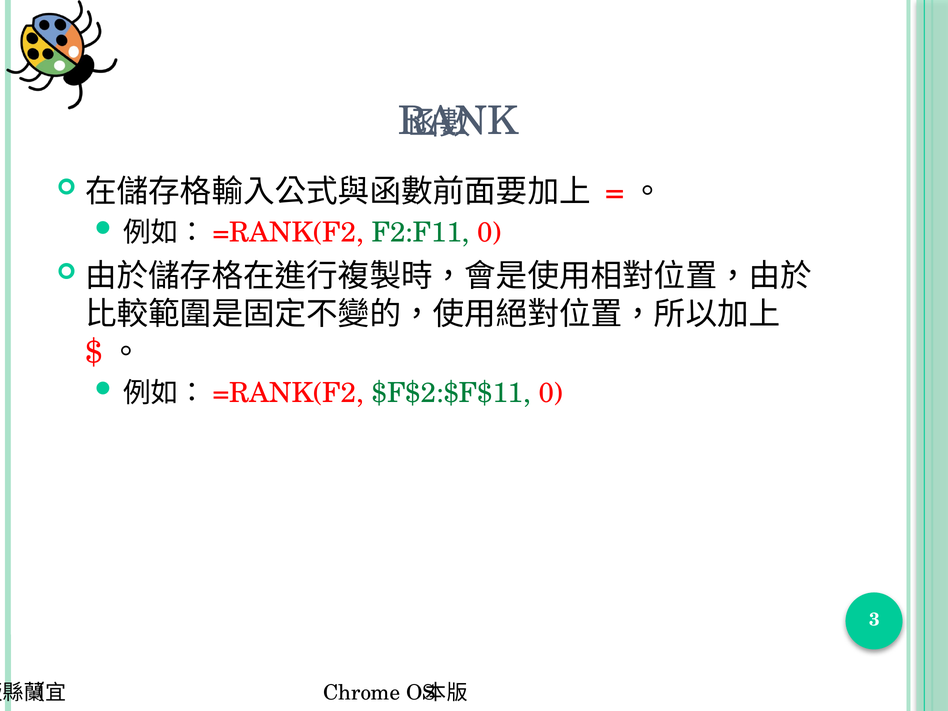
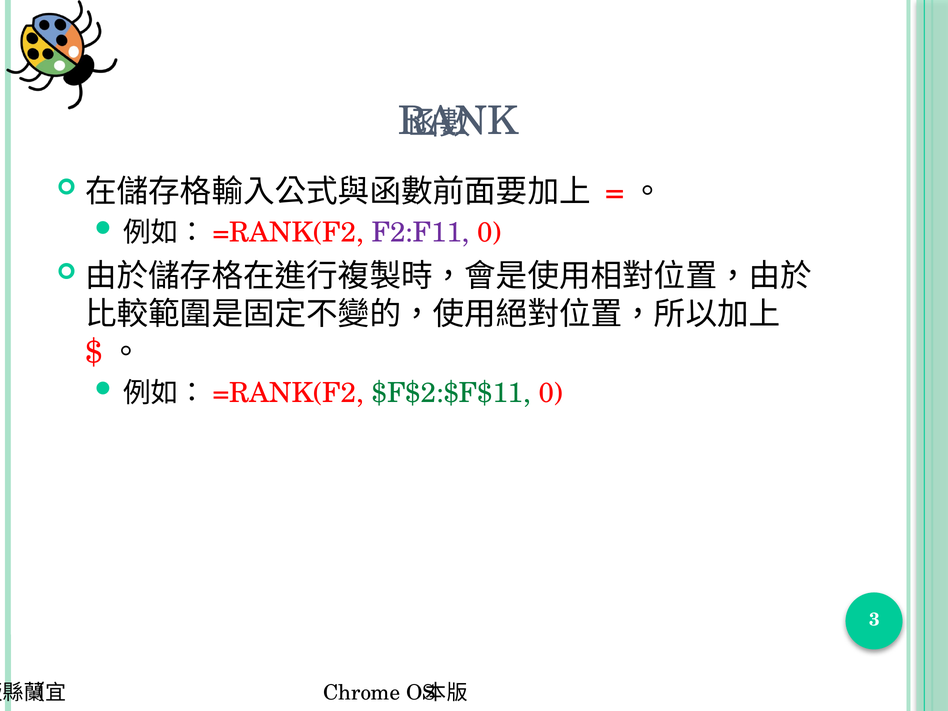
F2:F11 colour: green -> purple
